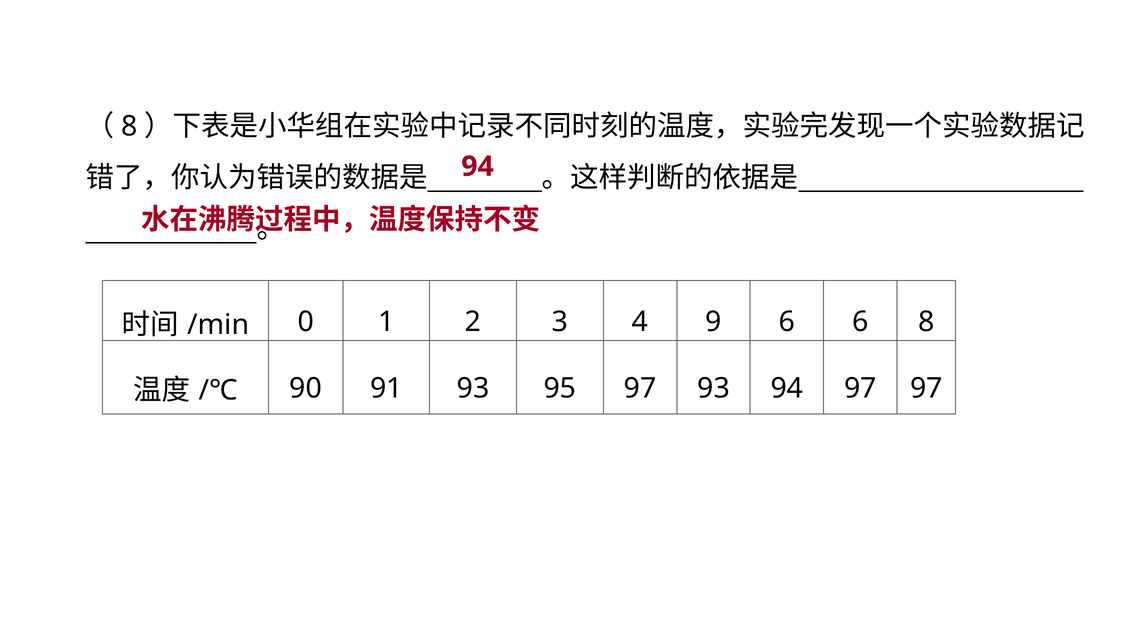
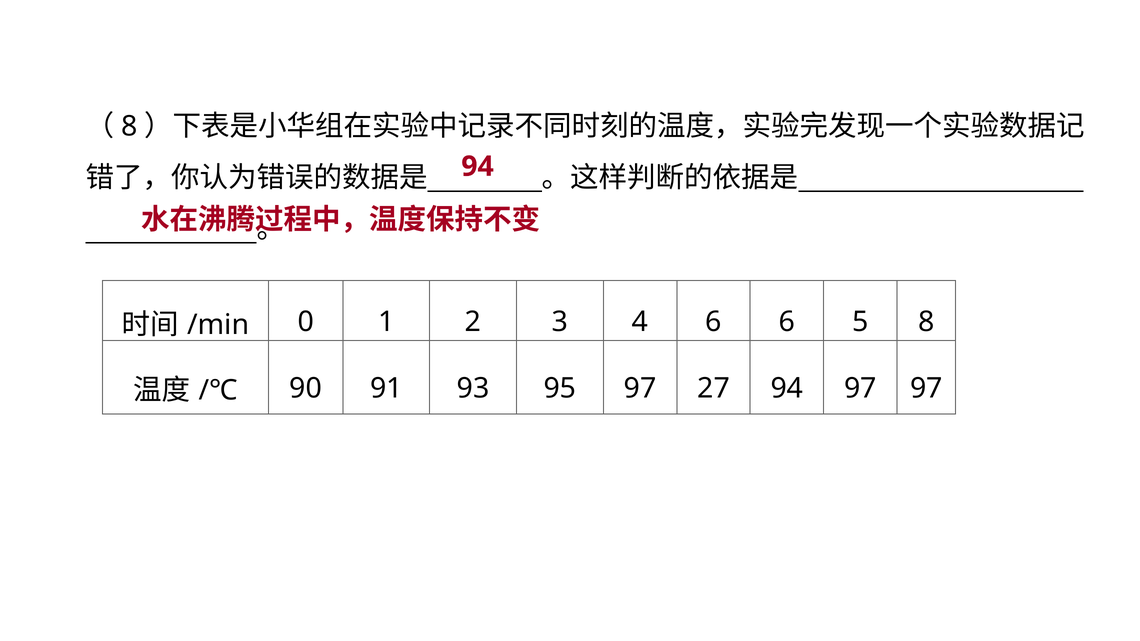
4 9: 9 -> 6
6 6: 6 -> 5
97 93: 93 -> 27
